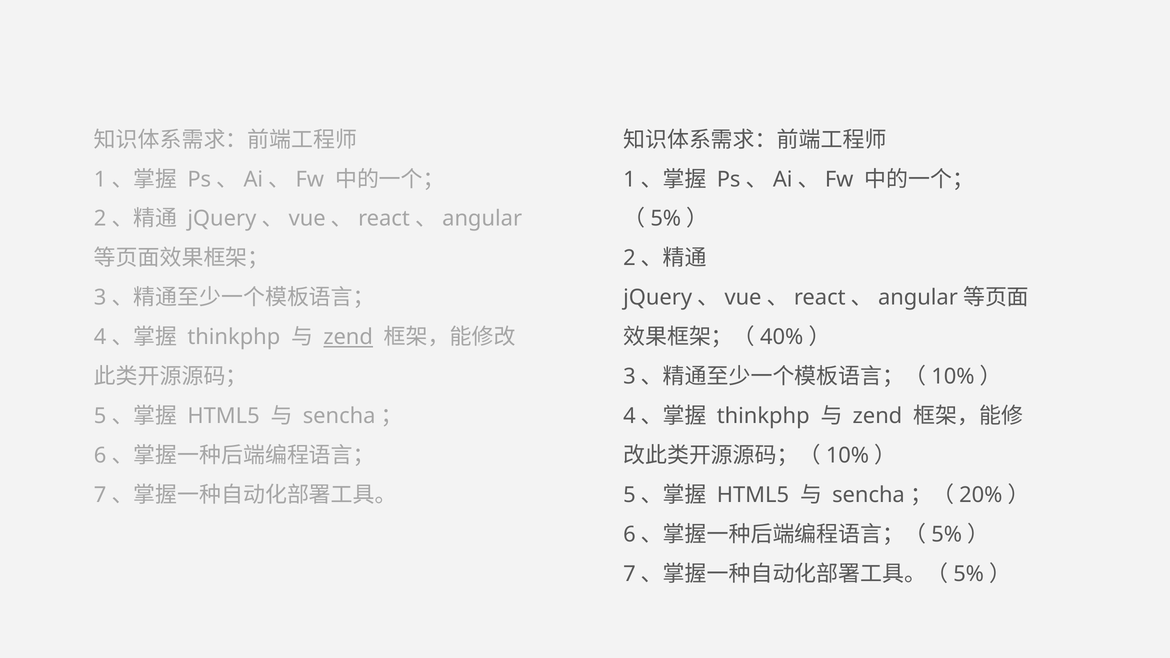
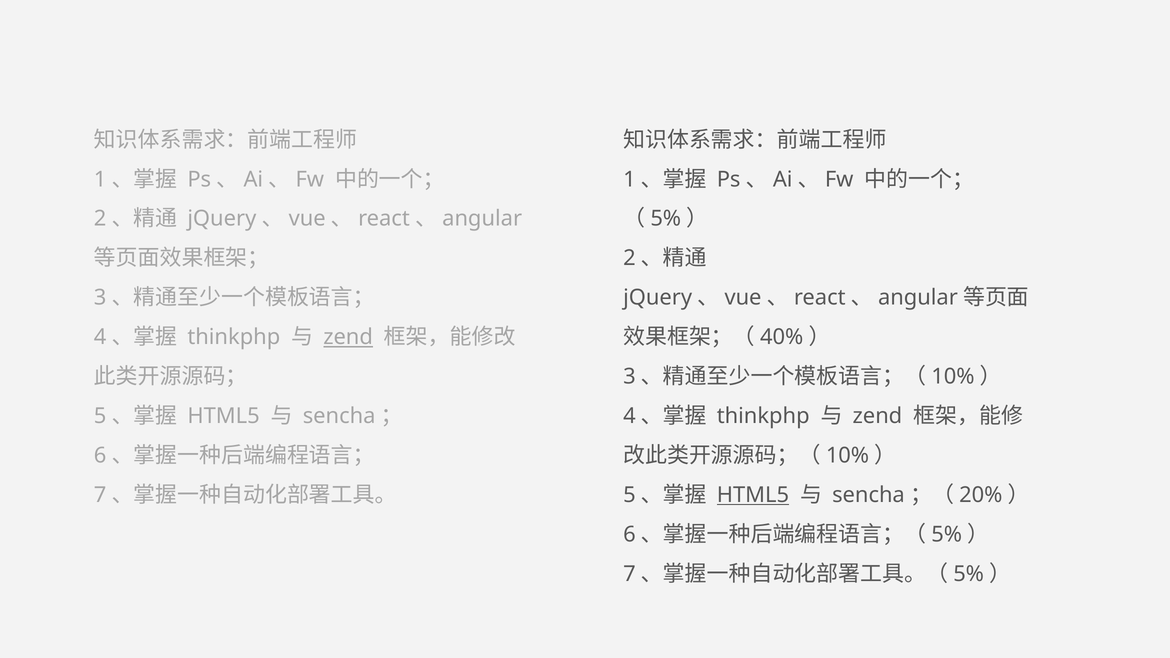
HTML5 at (753, 495) underline: none -> present
